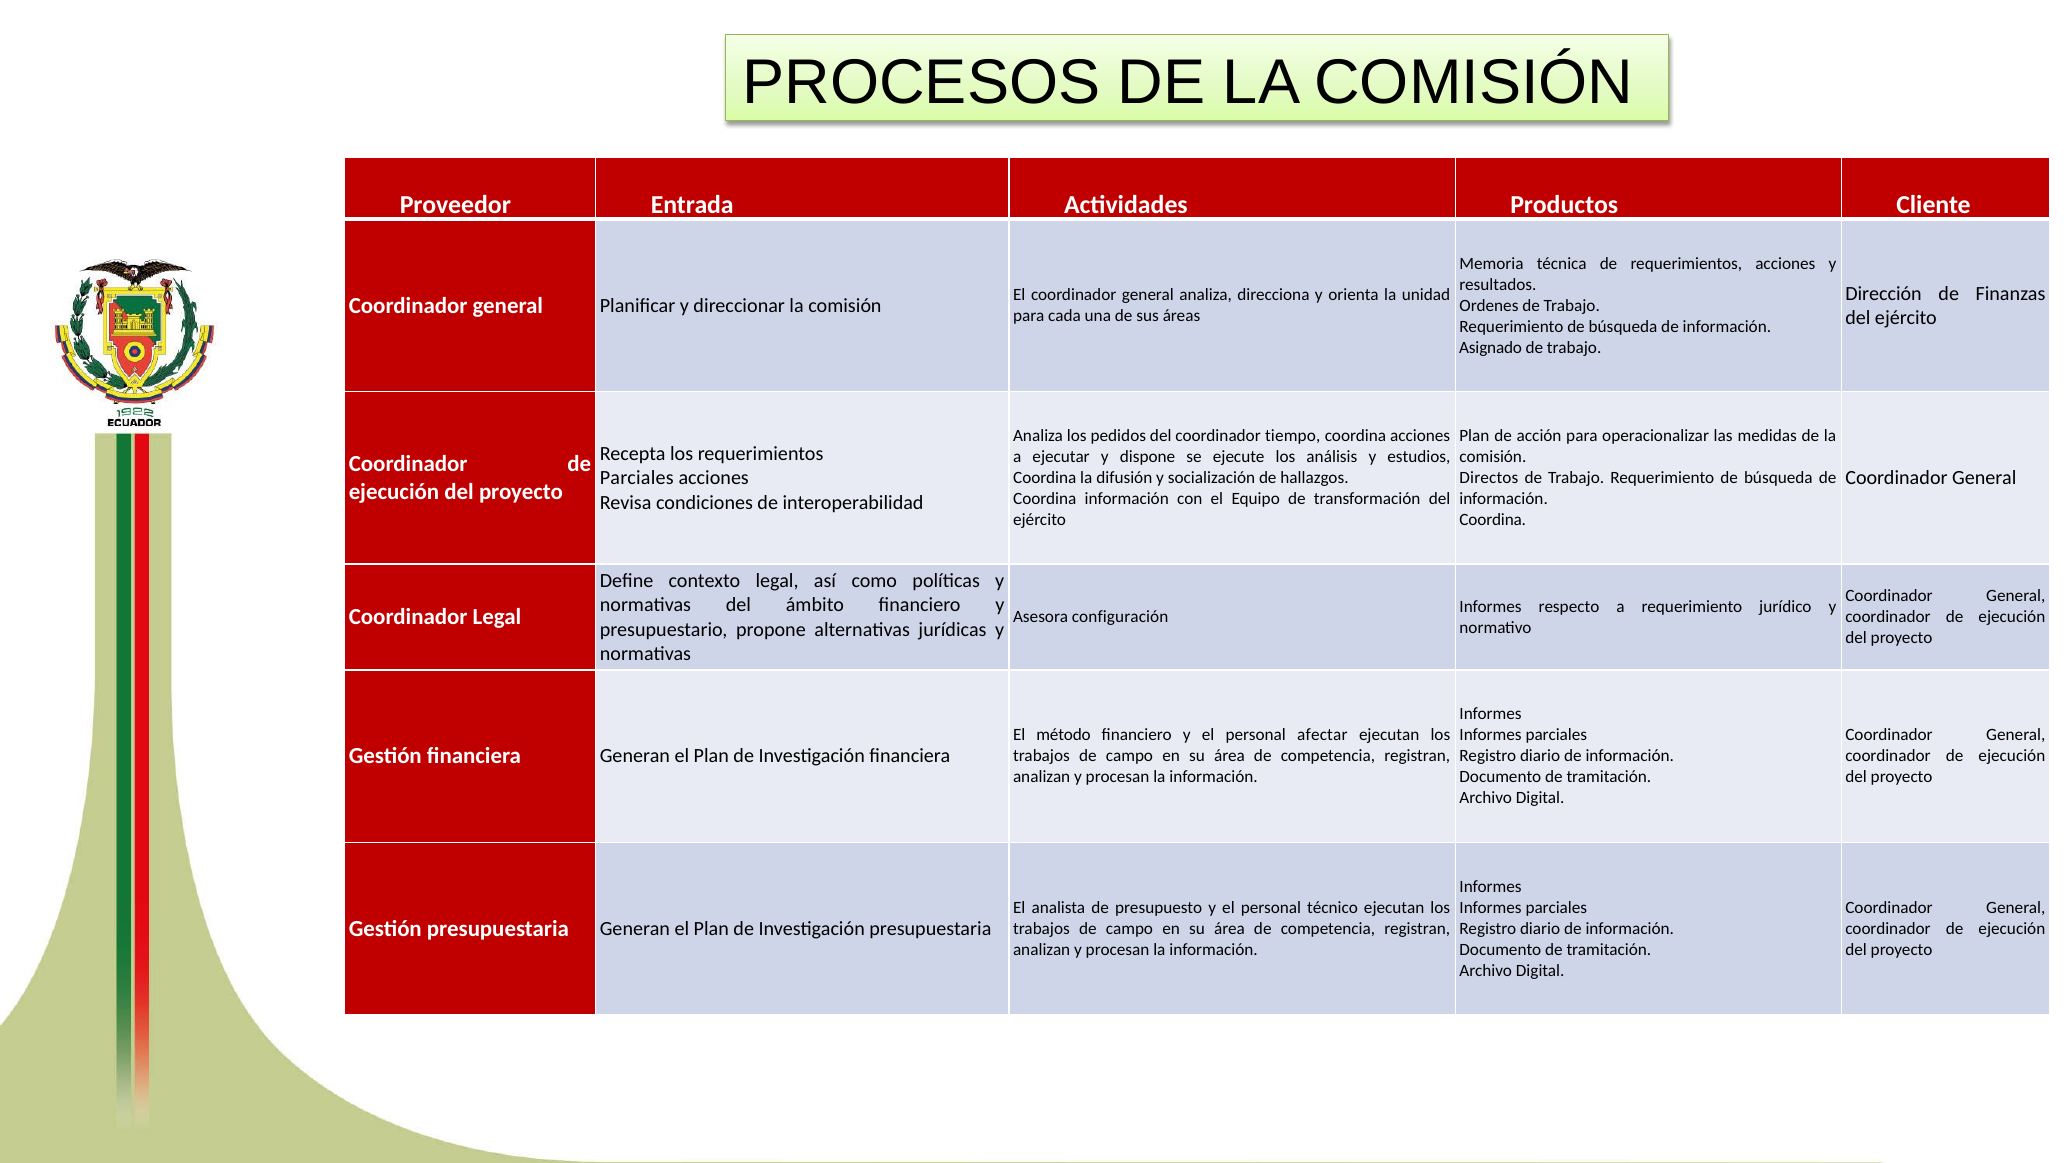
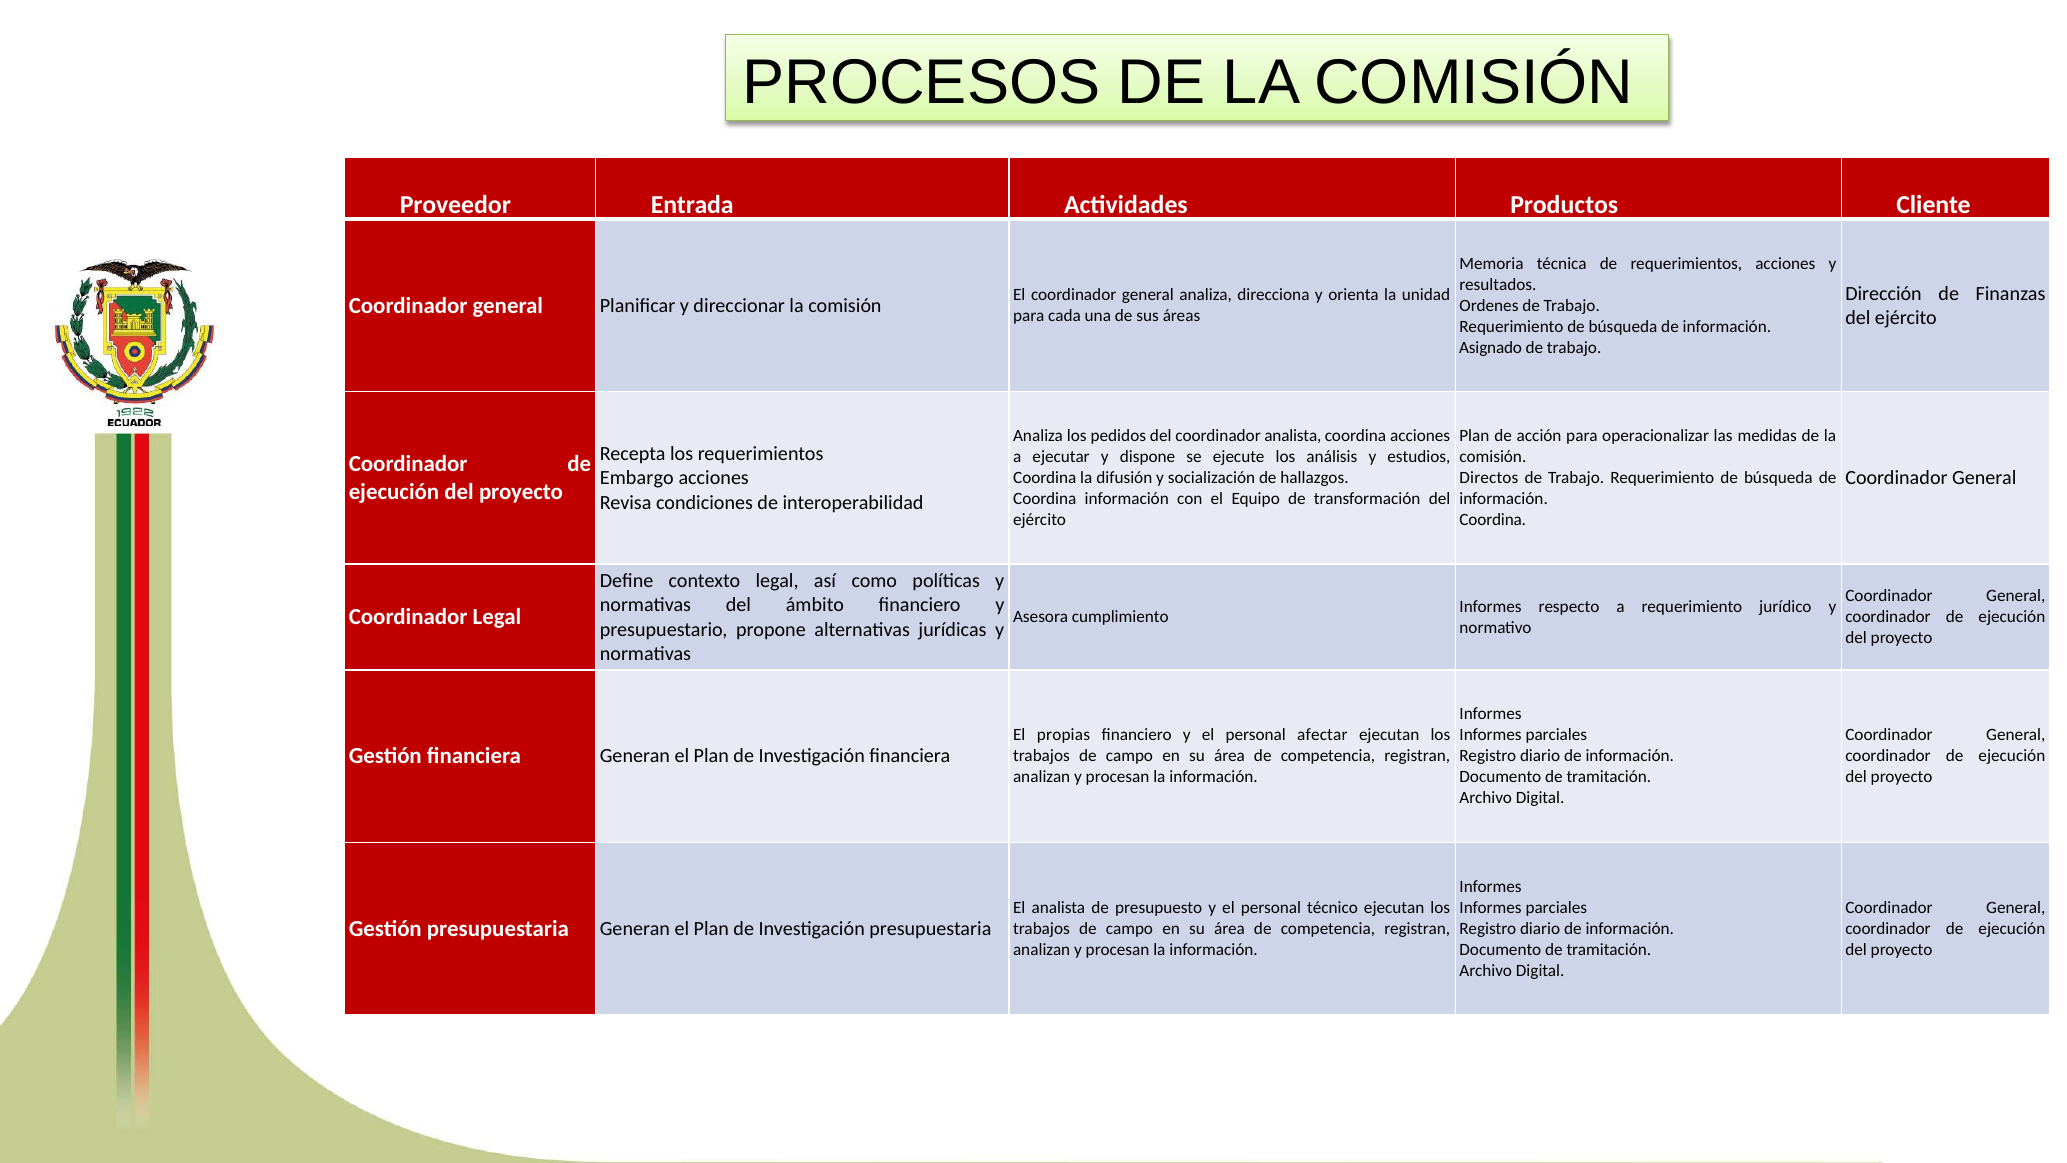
coordinador tiempo: tiempo -> analista
Parciales at (637, 478): Parciales -> Embargo
configuración: configuración -> cumplimiento
método: método -> propias
